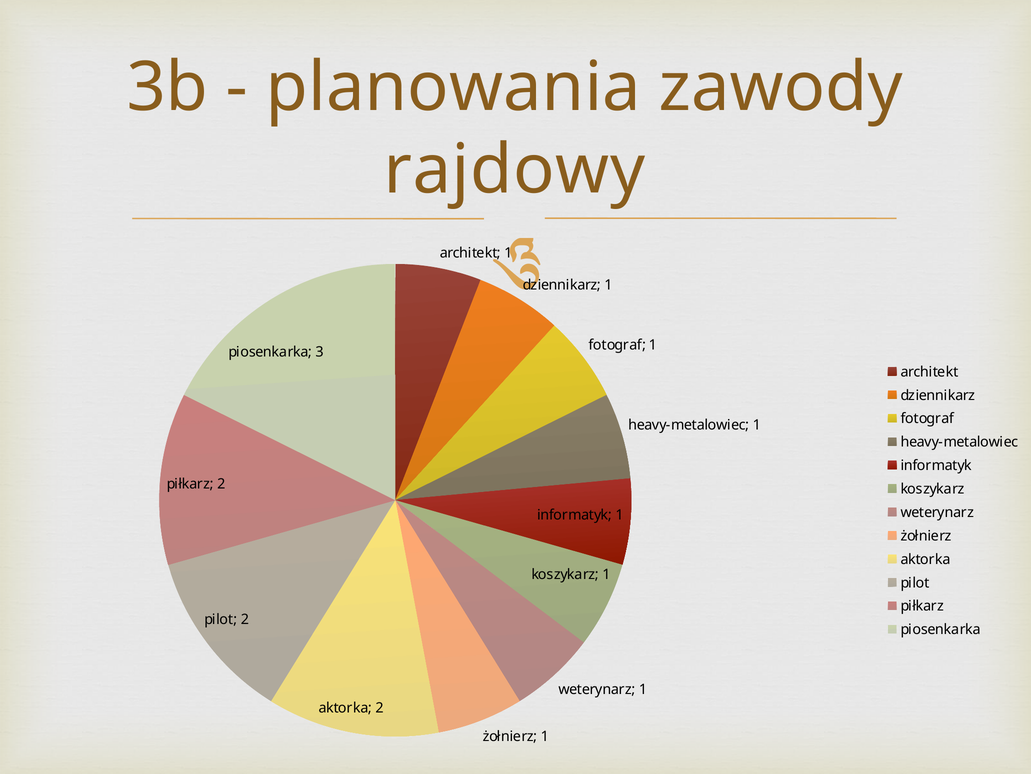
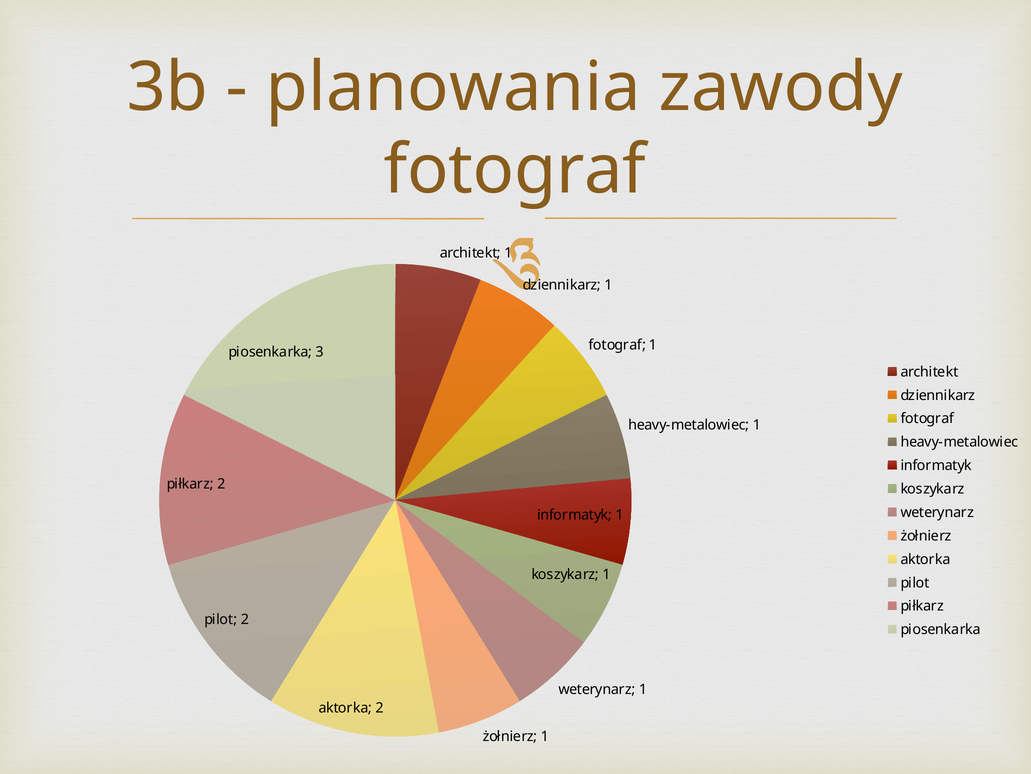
rajdowy at (514, 170): rajdowy -> fotograf
